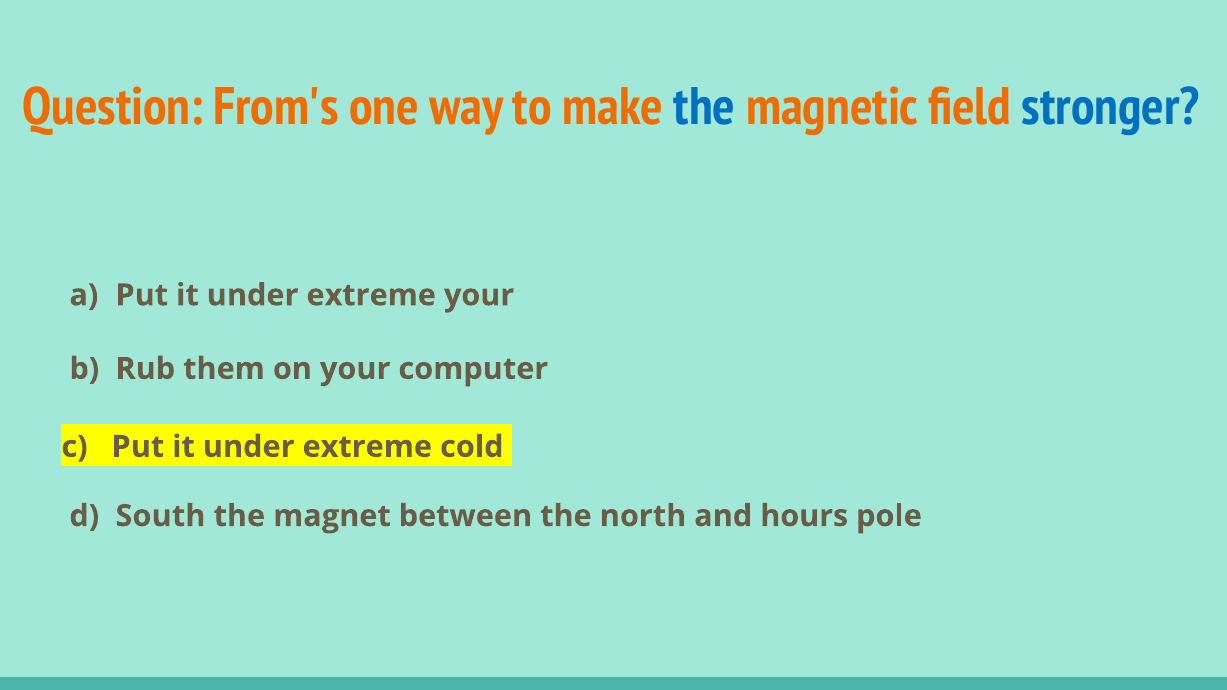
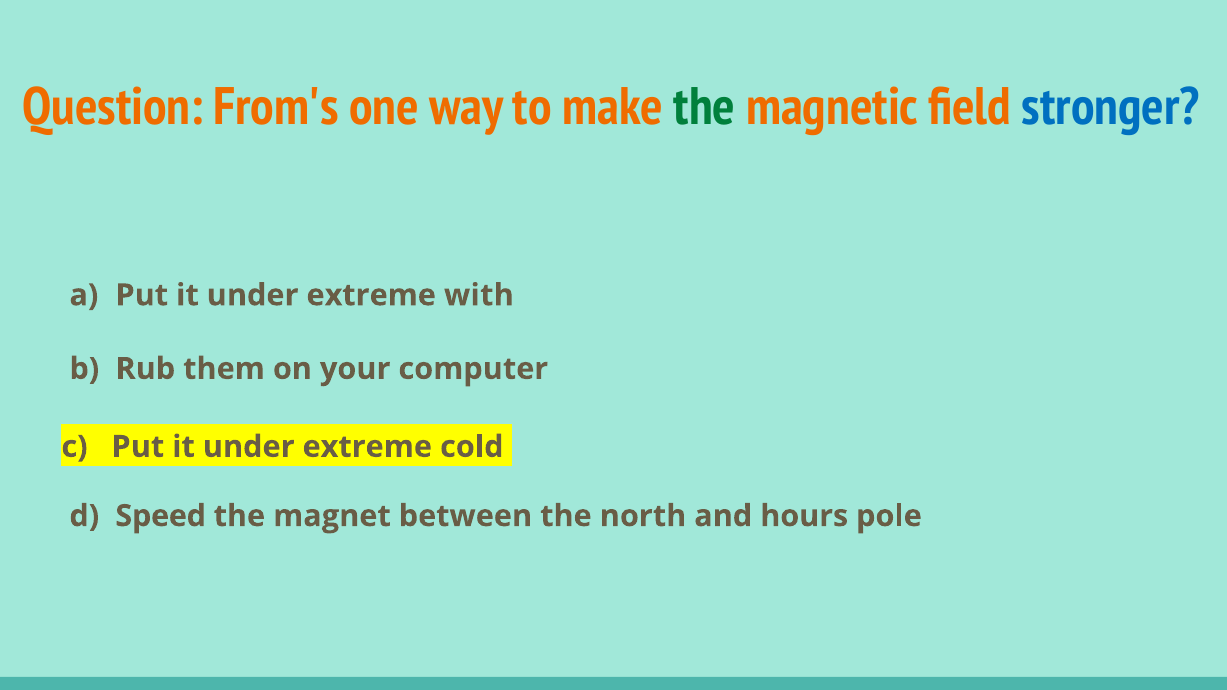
the at (705, 107) colour: blue -> green
extreme your: your -> with
South: South -> Speed
